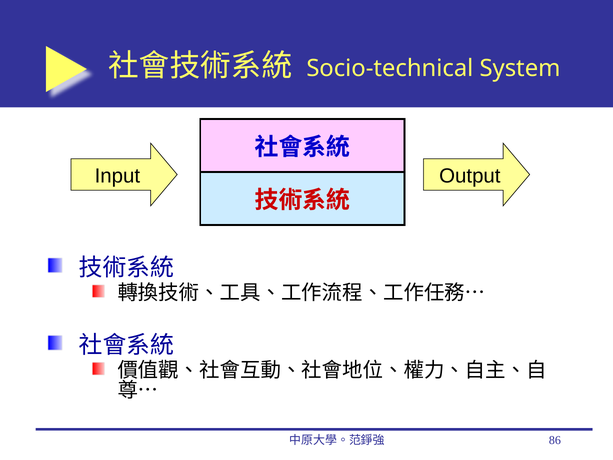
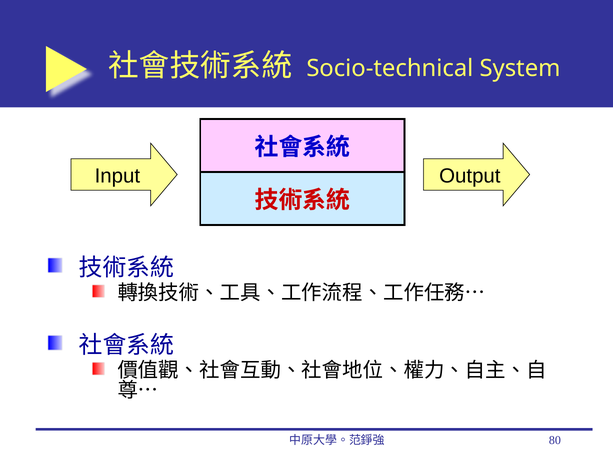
86: 86 -> 80
